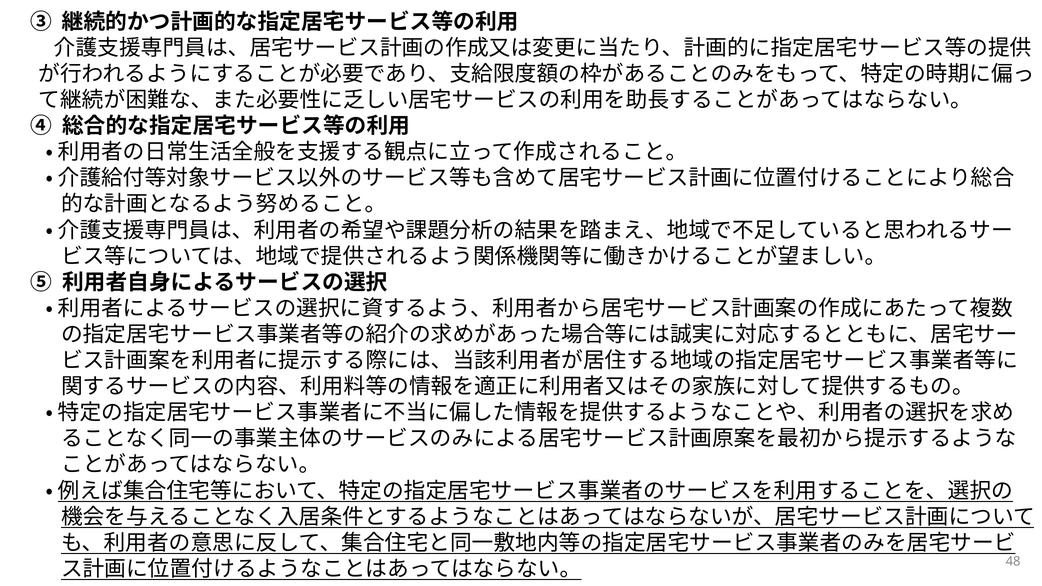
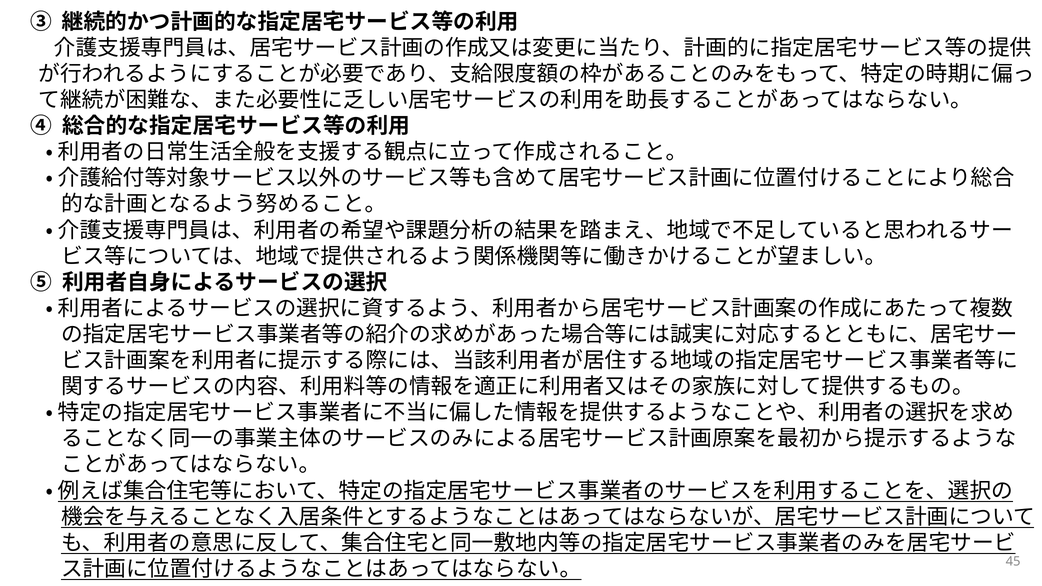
48: 48 -> 45
